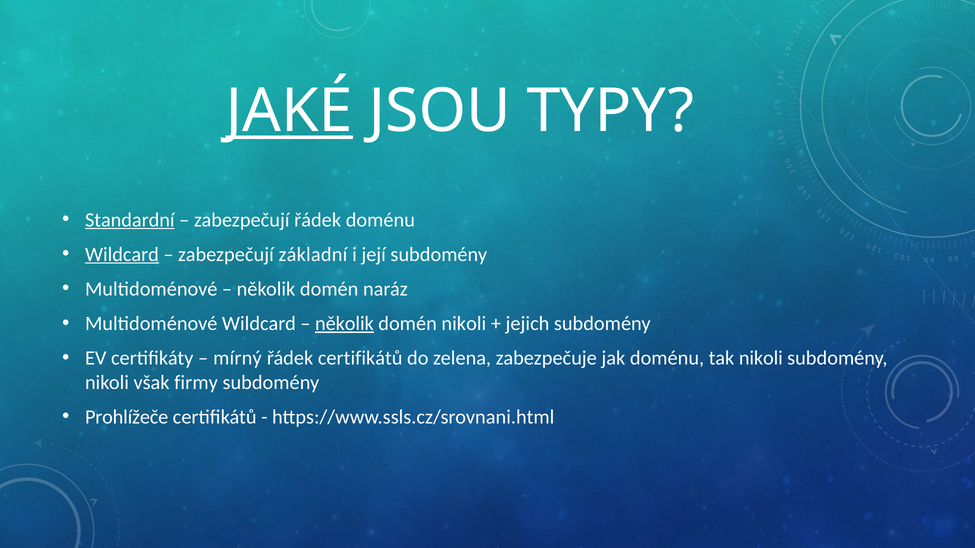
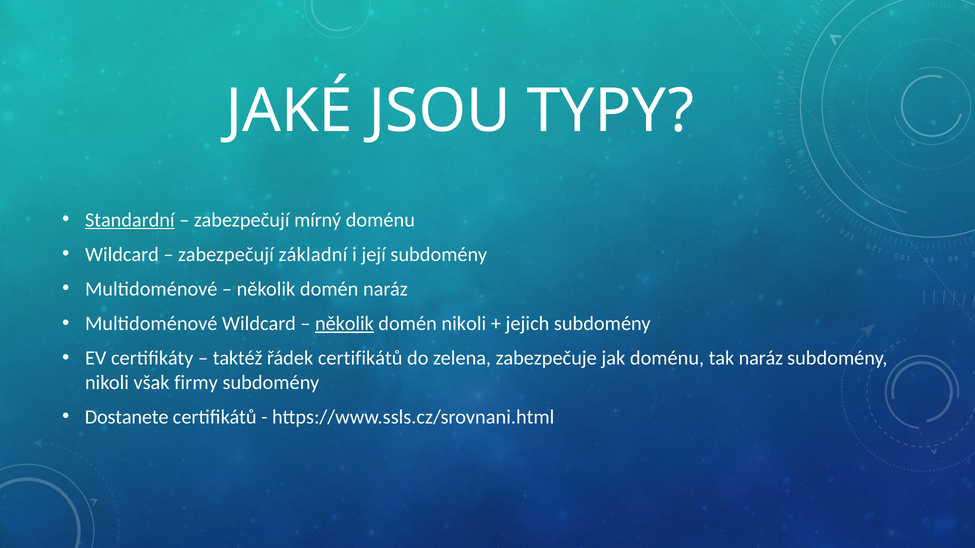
JAKÉ underline: present -> none
zabezpečují řádek: řádek -> mírný
Wildcard at (122, 255) underline: present -> none
mírný: mírný -> taktéž
tak nikoli: nikoli -> naráz
Prohlížeče: Prohlížeče -> Dostanete
